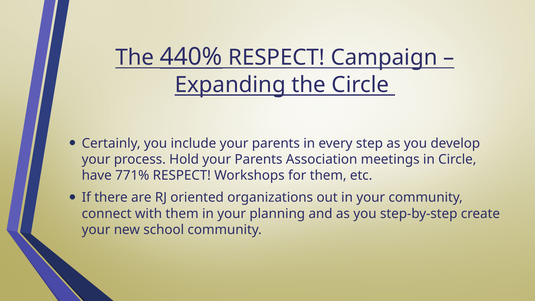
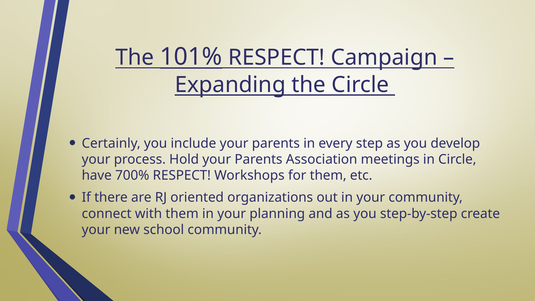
440%: 440% -> 101%
771%: 771% -> 700%
